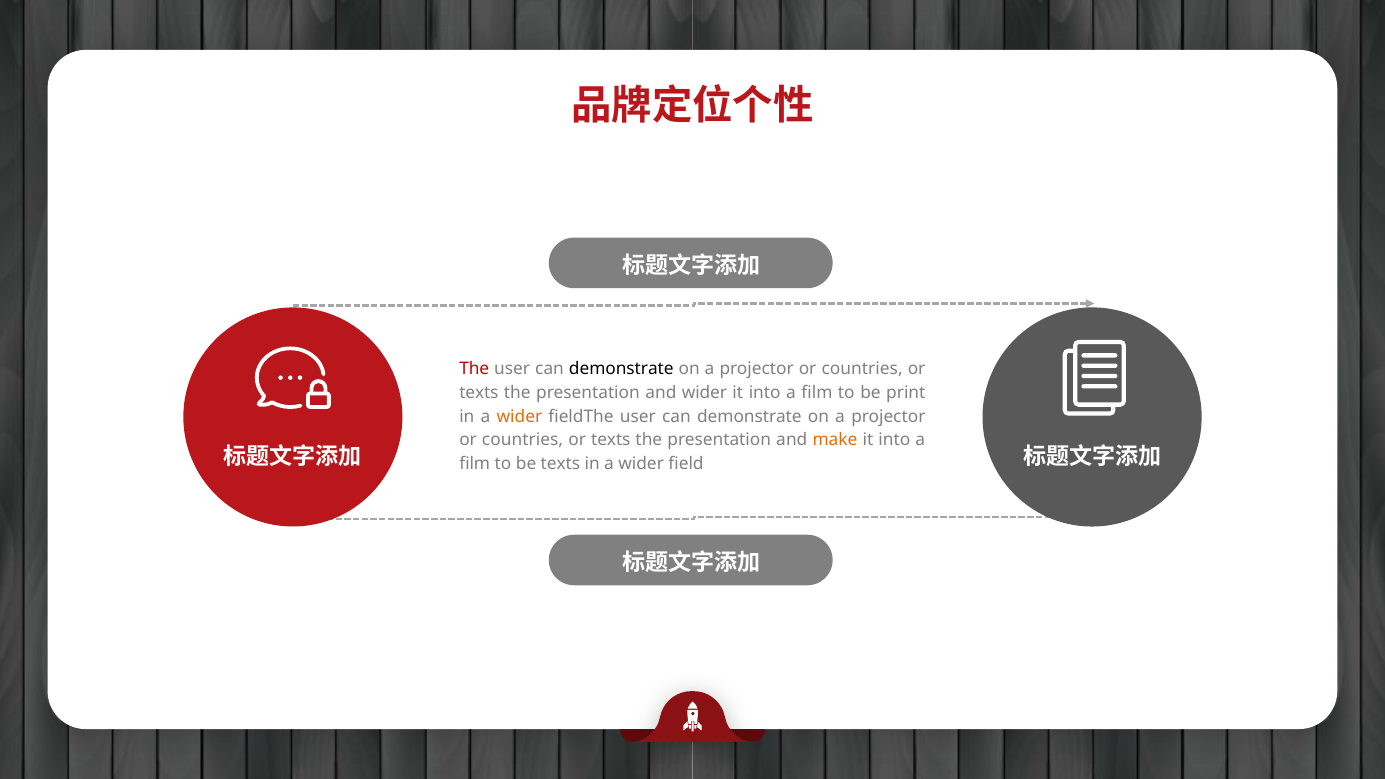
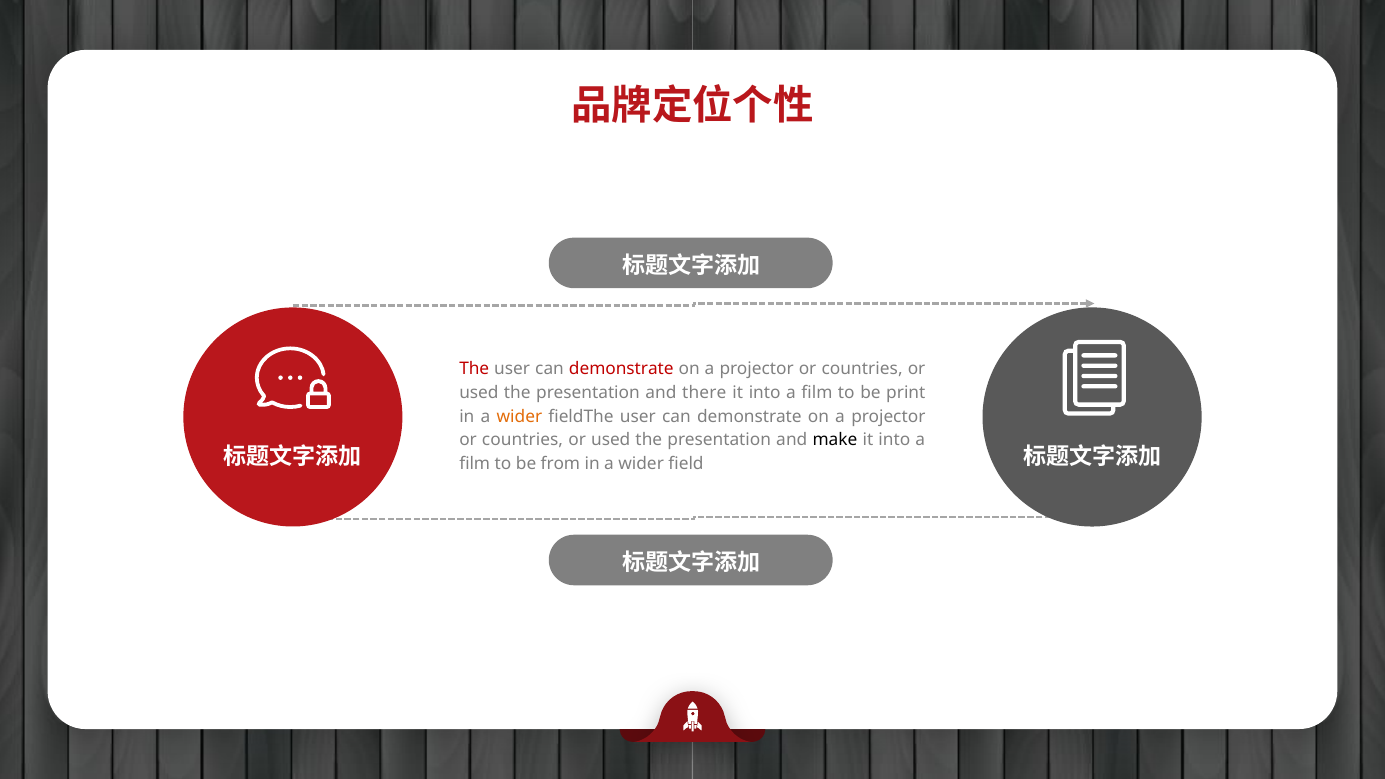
demonstrate at (621, 369) colour: black -> red
texts at (479, 393): texts -> used
and wider: wider -> there
texts at (611, 440): texts -> used
make colour: orange -> black
be texts: texts -> from
